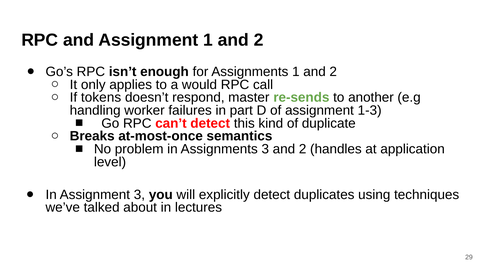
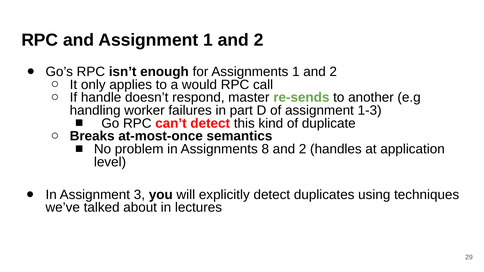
tokens: tokens -> handle
Assignments 3: 3 -> 8
